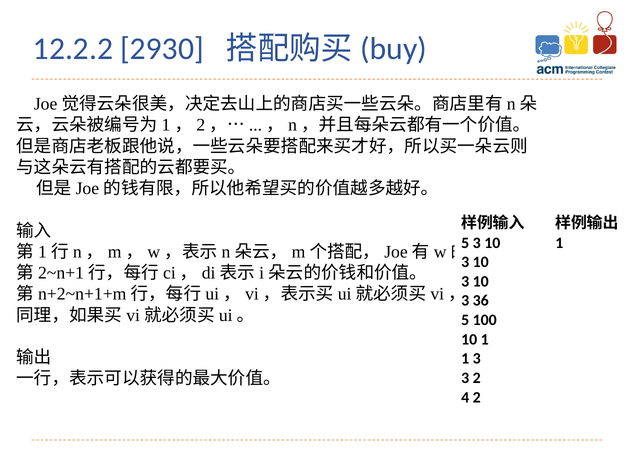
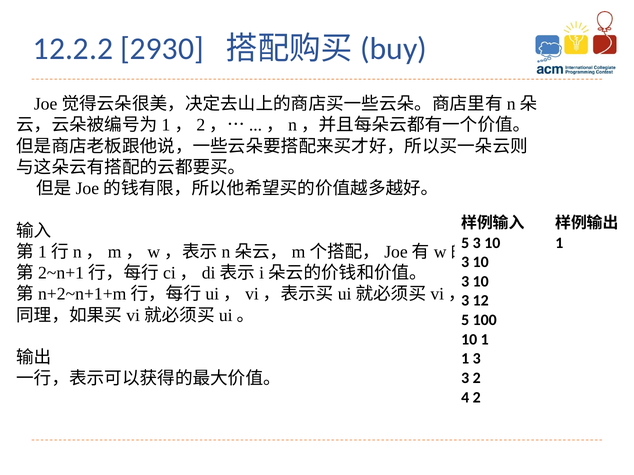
36: 36 -> 12
